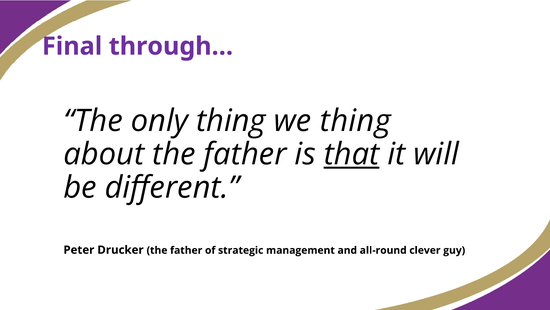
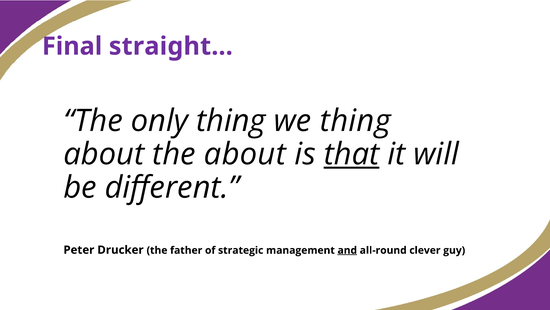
through…: through… -> straight…
about the father: father -> about
and underline: none -> present
